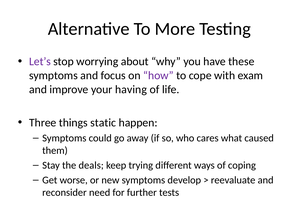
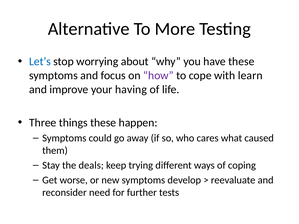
Let’s colour: purple -> blue
exam: exam -> learn
things static: static -> these
